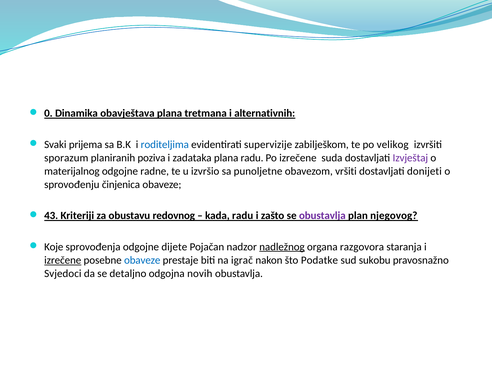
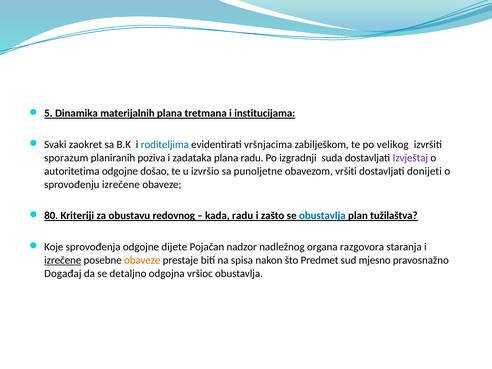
0: 0 -> 5
obavještava: obavještava -> materijalnih
alternativnih: alternativnih -> institucijama
prijema: prijema -> zaokret
supervizije: supervizije -> vršnjacima
Po izrečene: izrečene -> izgradnji
materijalnog: materijalnog -> autoritetima
radne: radne -> došao
sprovođenju činjenica: činjenica -> izrečene
43: 43 -> 80
obustavlja at (322, 216) colour: purple -> blue
njegovog: njegovog -> tužilaštva
nadležnog underline: present -> none
obaveze at (142, 260) colour: blue -> orange
igrač: igrač -> spisa
Podatke: Podatke -> Predmet
sukobu: sukobu -> mjesno
Svjedoci: Svjedoci -> Događaj
novih: novih -> vršioc
